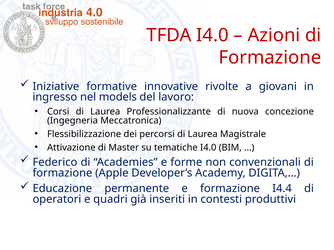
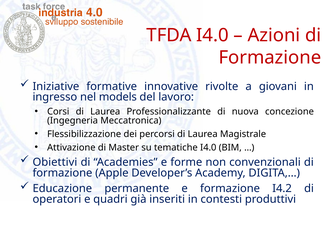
Federico: Federico -> Obiettivi
I4.4: I4.4 -> I4.2
